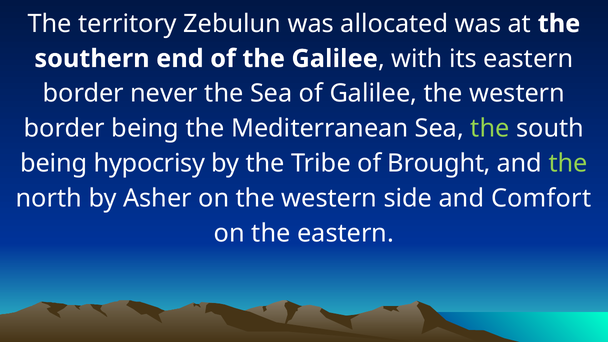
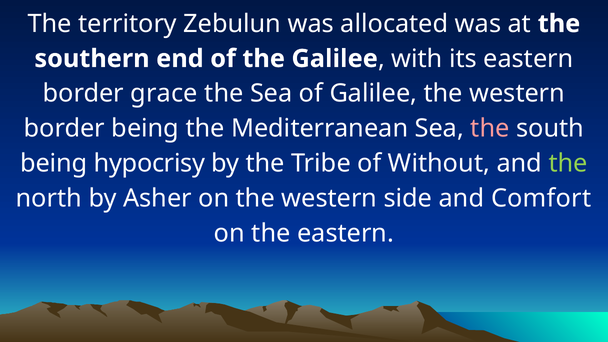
never: never -> grace
the at (490, 129) colour: light green -> pink
Brought: Brought -> Without
